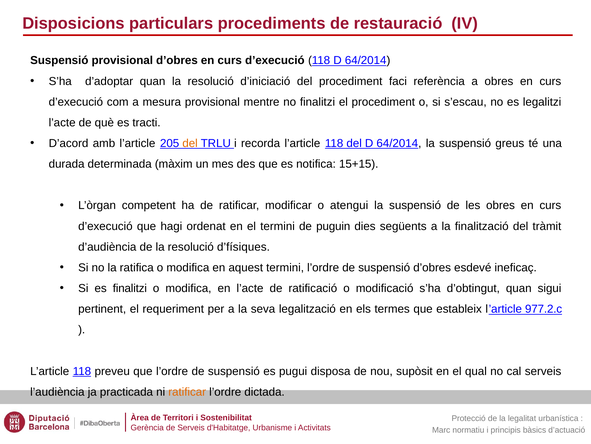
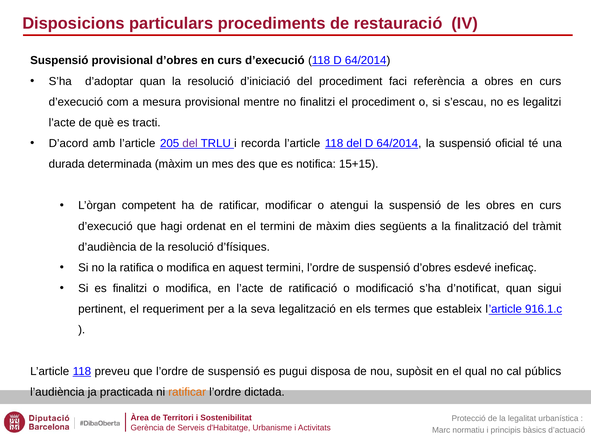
del at (190, 143) colour: orange -> purple
greus: greus -> oficial
de puguin: puguin -> màxim
d’obtingut: d’obtingut -> d’notificat
977.2.c: 977.2.c -> 916.1.c
cal serveis: serveis -> públics
